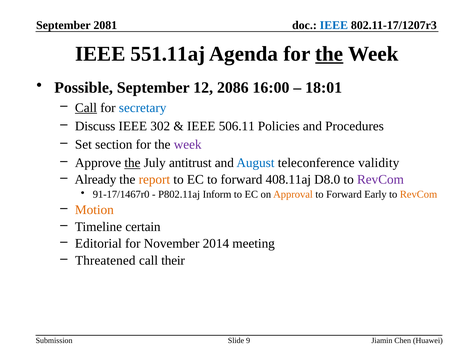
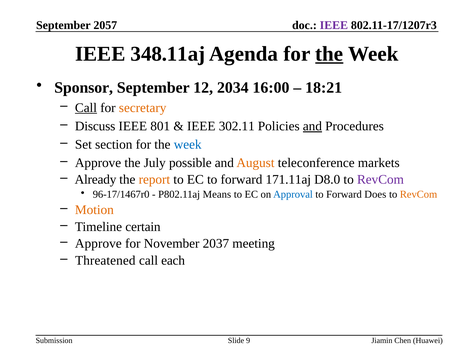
IEEE at (334, 25) colour: blue -> purple
2081: 2081 -> 2057
551.11aj: 551.11aj -> 348.11aj
Possible: Possible -> Sponsor
2086: 2086 -> 2034
18:01: 18:01 -> 18:21
secretary colour: blue -> orange
302: 302 -> 801
506.11: 506.11 -> 302.11
and at (312, 126) underline: none -> present
week at (188, 145) colour: purple -> blue
the at (132, 163) underline: present -> none
antitrust: antitrust -> possible
August colour: blue -> orange
validity: validity -> markets
408.11aj: 408.11aj -> 171.11aj
91-17/1467r0: 91-17/1467r0 -> 96-17/1467r0
Inform: Inform -> Means
Approval colour: orange -> blue
Early: Early -> Does
Editorial at (98, 244): Editorial -> Approve
2014: 2014 -> 2037
their: their -> each
